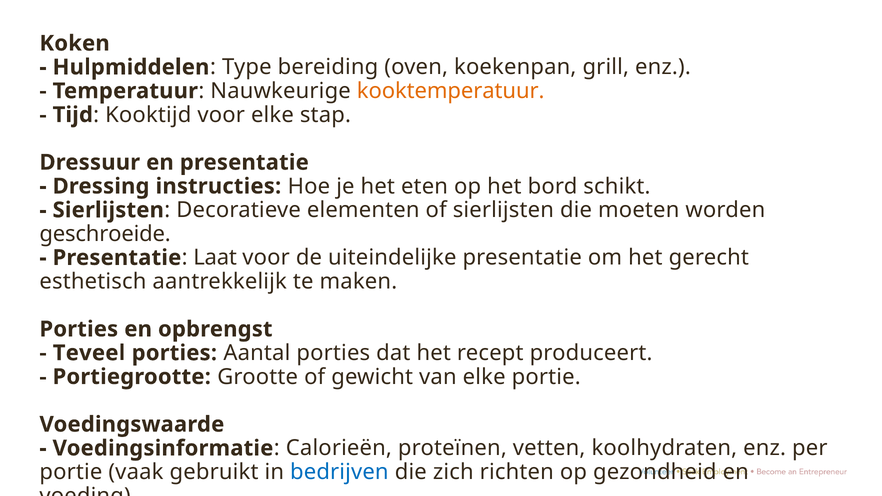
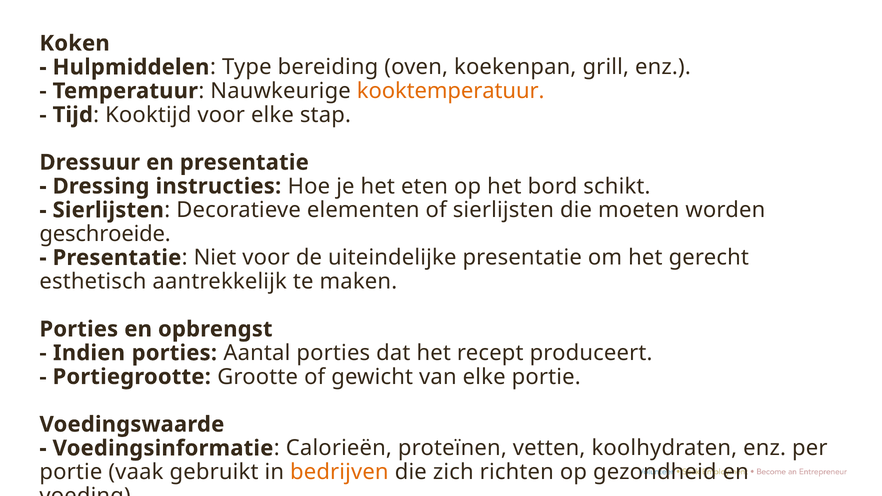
Laat: Laat -> Niet
Teveel: Teveel -> Indien
bedrijven colour: blue -> orange
